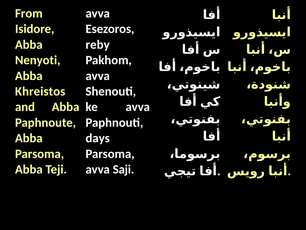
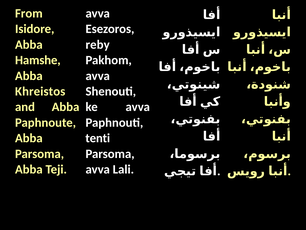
Nenyoti: Nenyoti -> Hamshe
days: days -> tenti
Saji: Saji -> Lali
